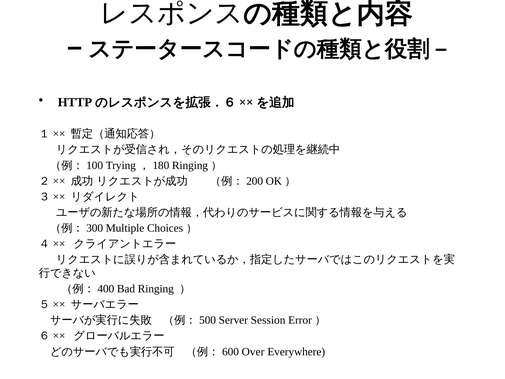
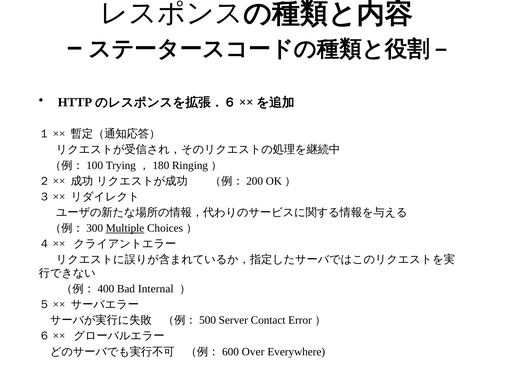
Multiple underline: none -> present
Bad Ringing: Ringing -> Internal
Session: Session -> Contact
